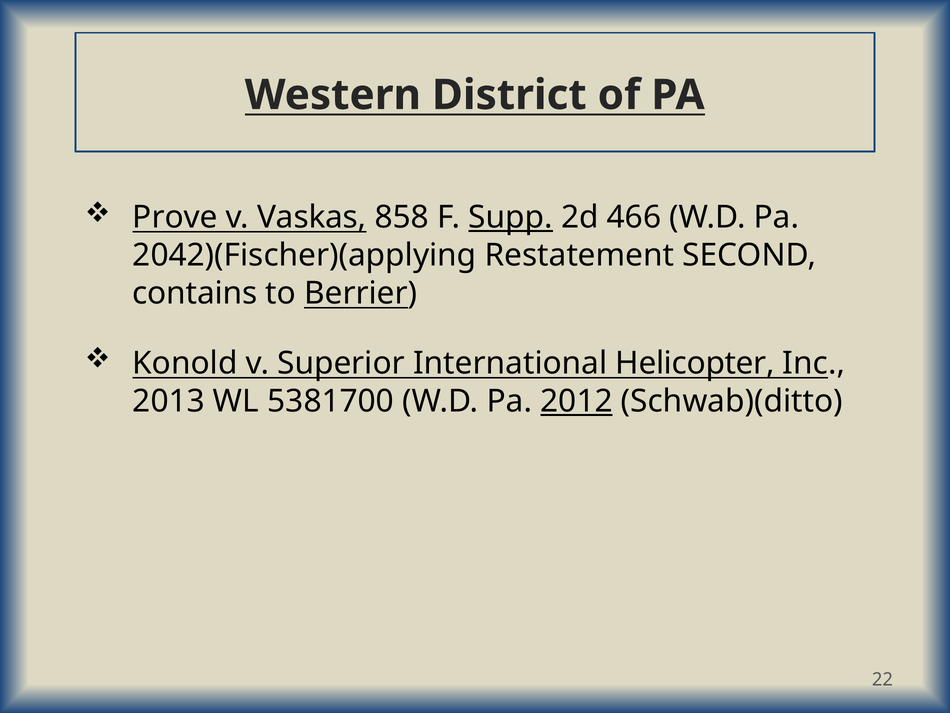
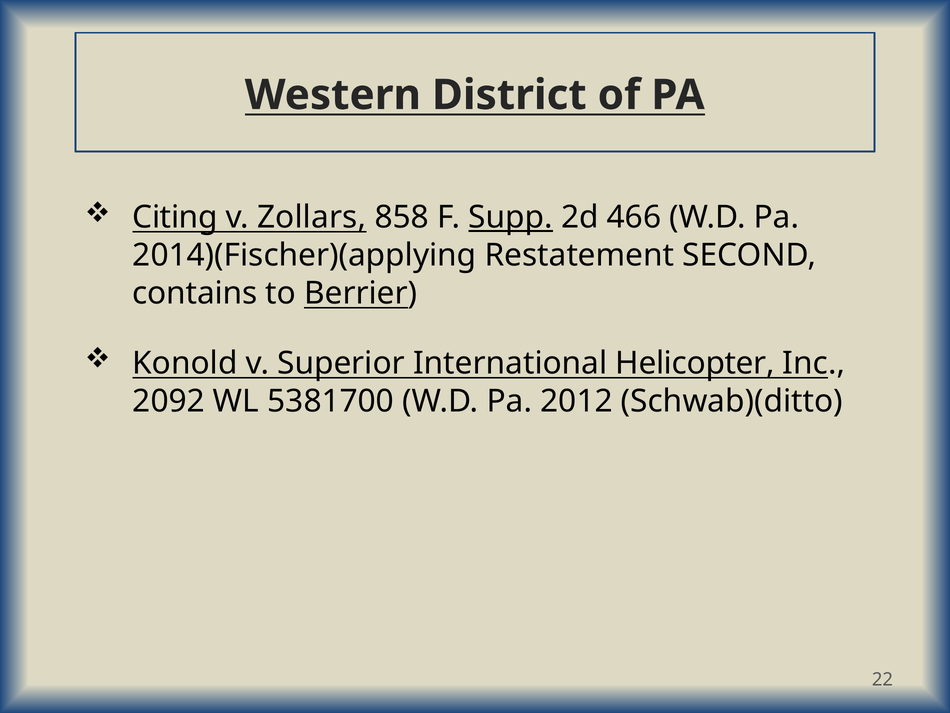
Prove: Prove -> Citing
Vaskas: Vaskas -> Zollars
2042)(Fischer)(applying: 2042)(Fischer)(applying -> 2014)(Fischer)(applying
2013: 2013 -> 2092
2012 underline: present -> none
